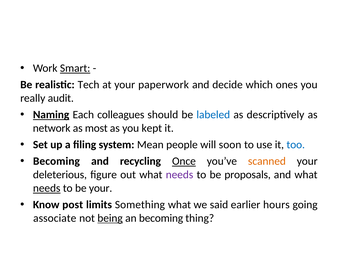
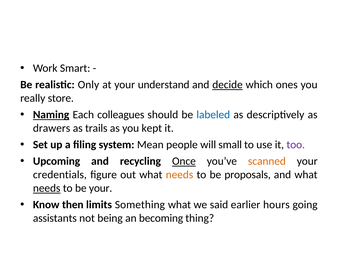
Smart underline: present -> none
Tech: Tech -> Only
paperwork: paperwork -> understand
decide underline: none -> present
audit: audit -> store
network: network -> drawers
most: most -> trails
soon: soon -> small
too colour: blue -> purple
Becoming at (56, 162): Becoming -> Upcoming
deleterious: deleterious -> credentials
needs at (180, 175) colour: purple -> orange
post: post -> then
associate: associate -> assistants
being underline: present -> none
